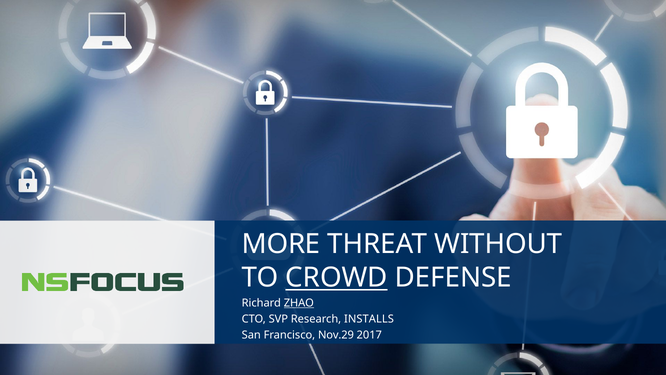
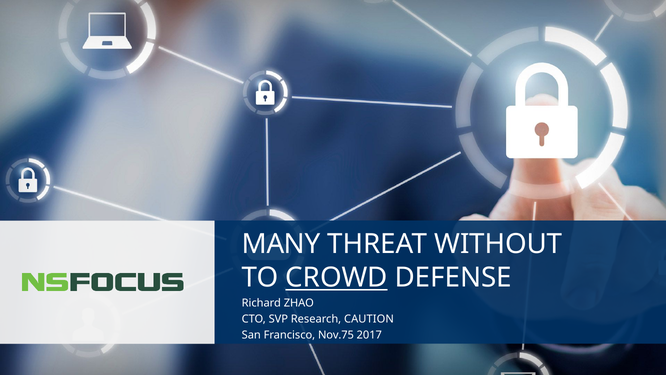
MORE: MORE -> MANY
ZHAO underline: present -> none
INSTALLS: INSTALLS -> CAUTION
Nov.29: Nov.29 -> Nov.75
